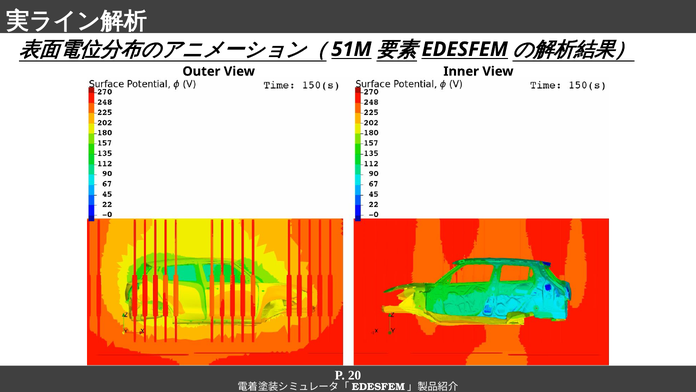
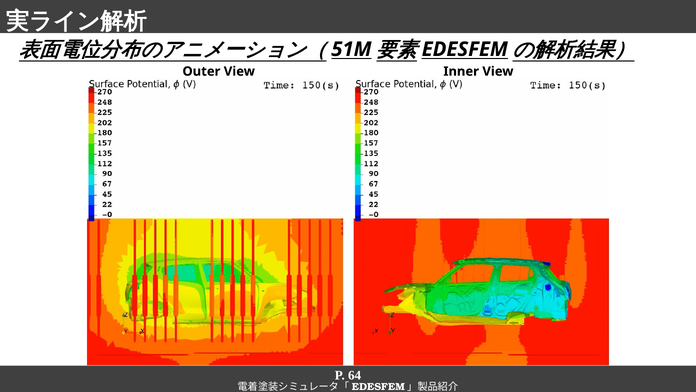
20: 20 -> 64
